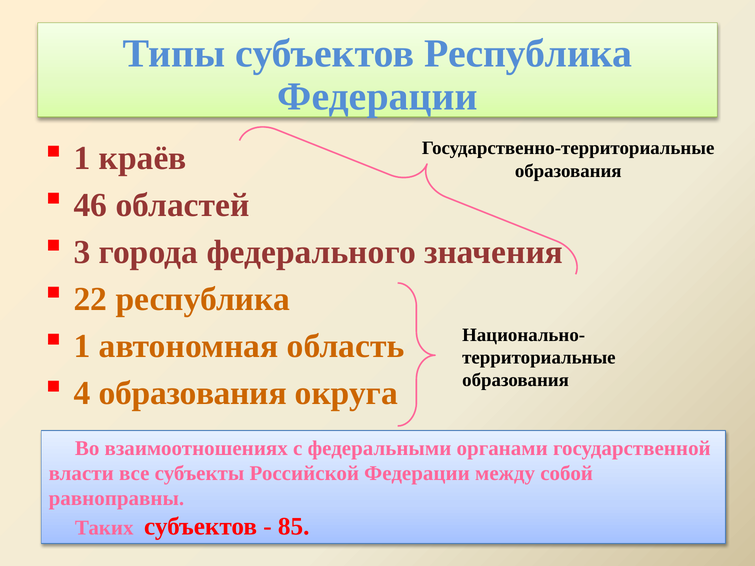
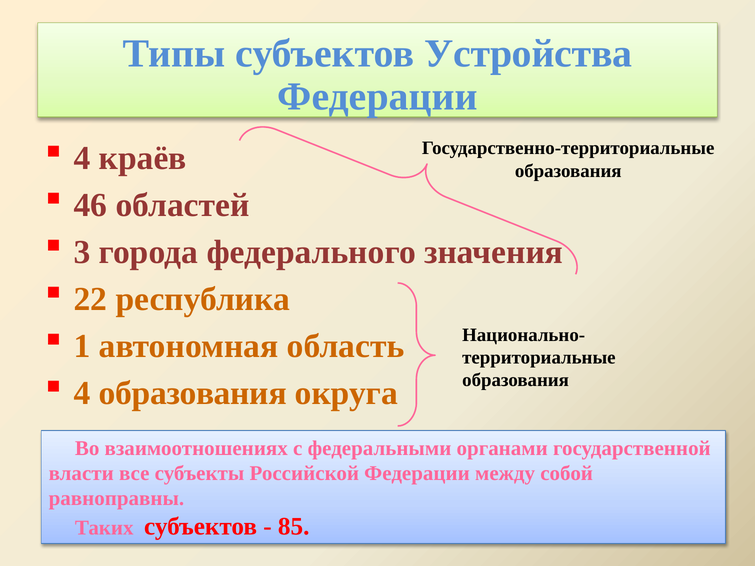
субъектов Республика: Республика -> Устройства
1 at (82, 158): 1 -> 4
